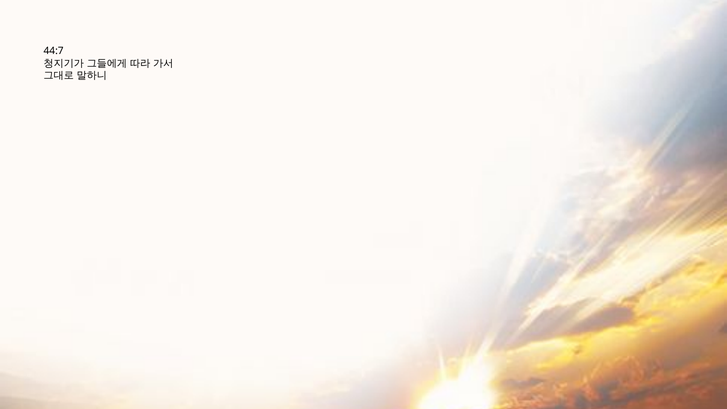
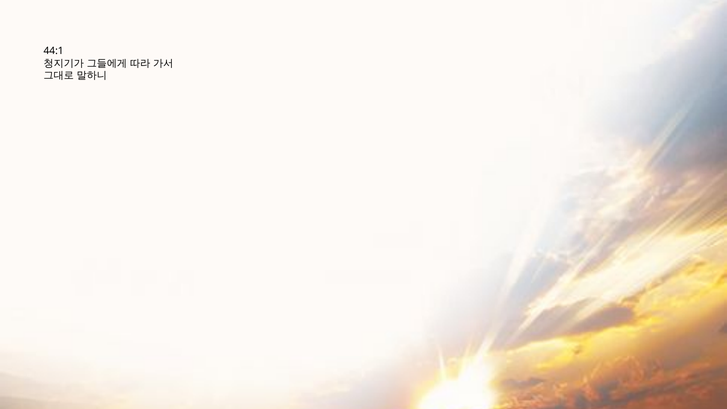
44:7: 44:7 -> 44:1
